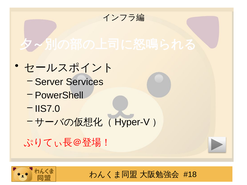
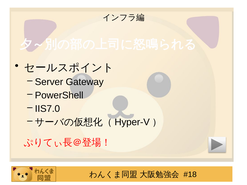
Services: Services -> Gateway
